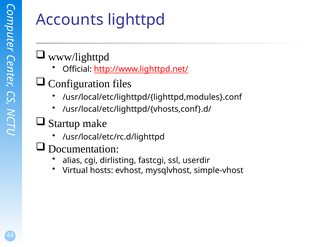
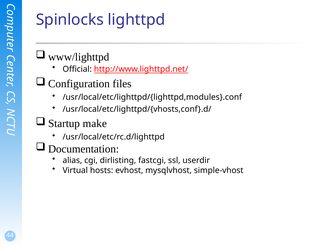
Accounts: Accounts -> Spinlocks
